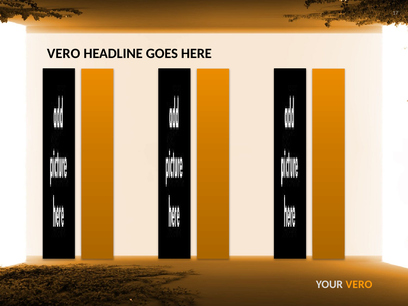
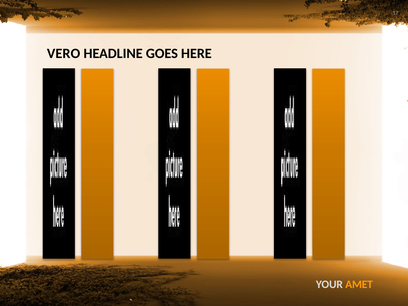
YOUR VERO: VERO -> AMET
